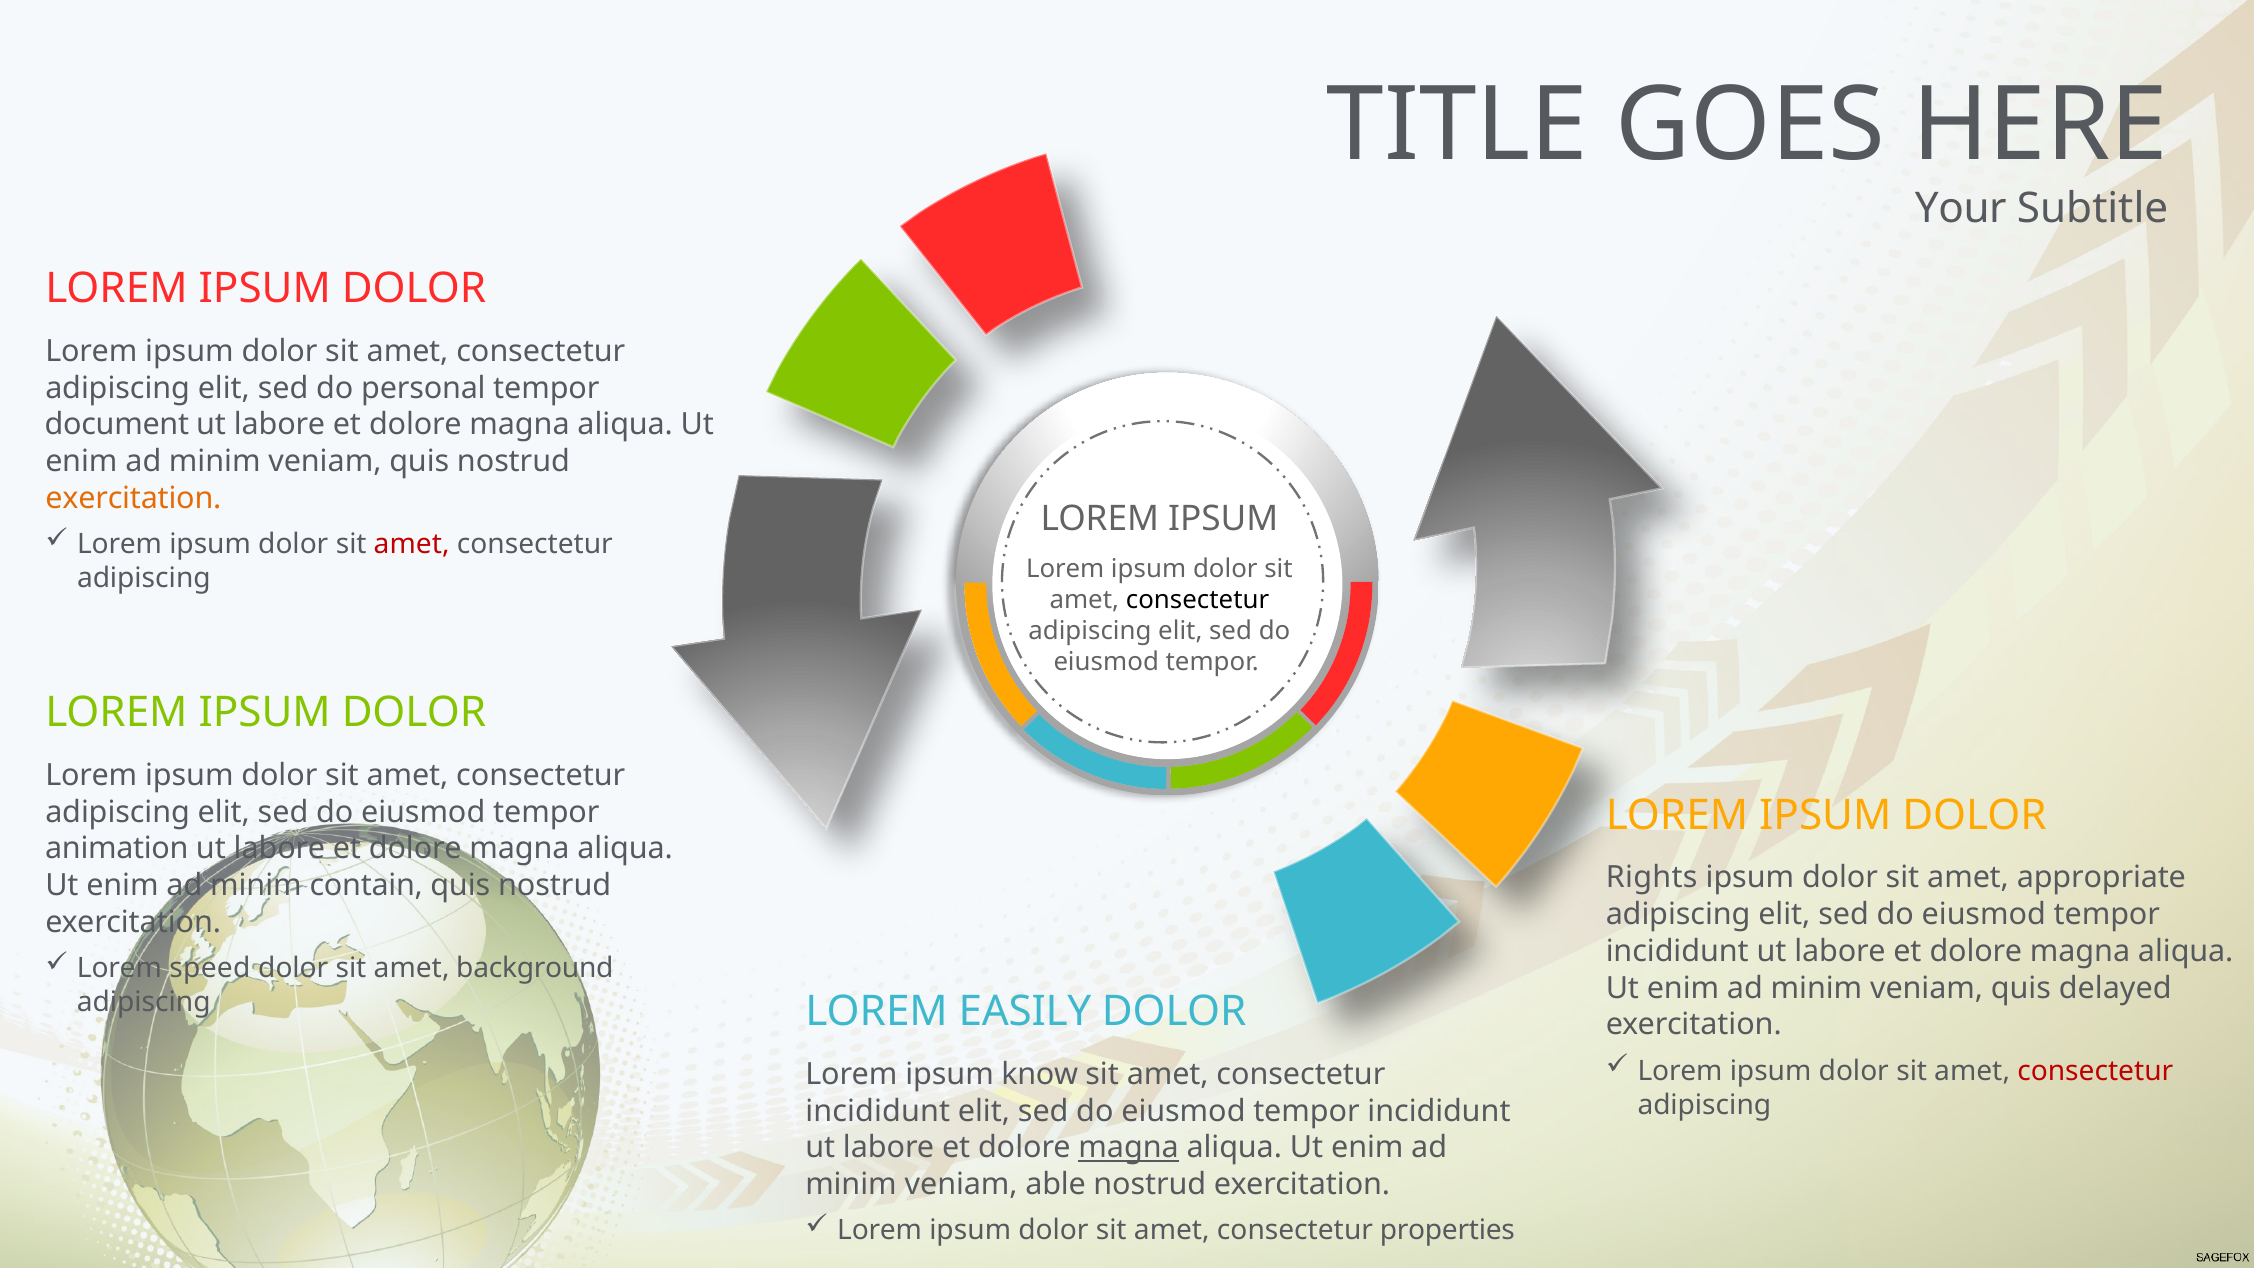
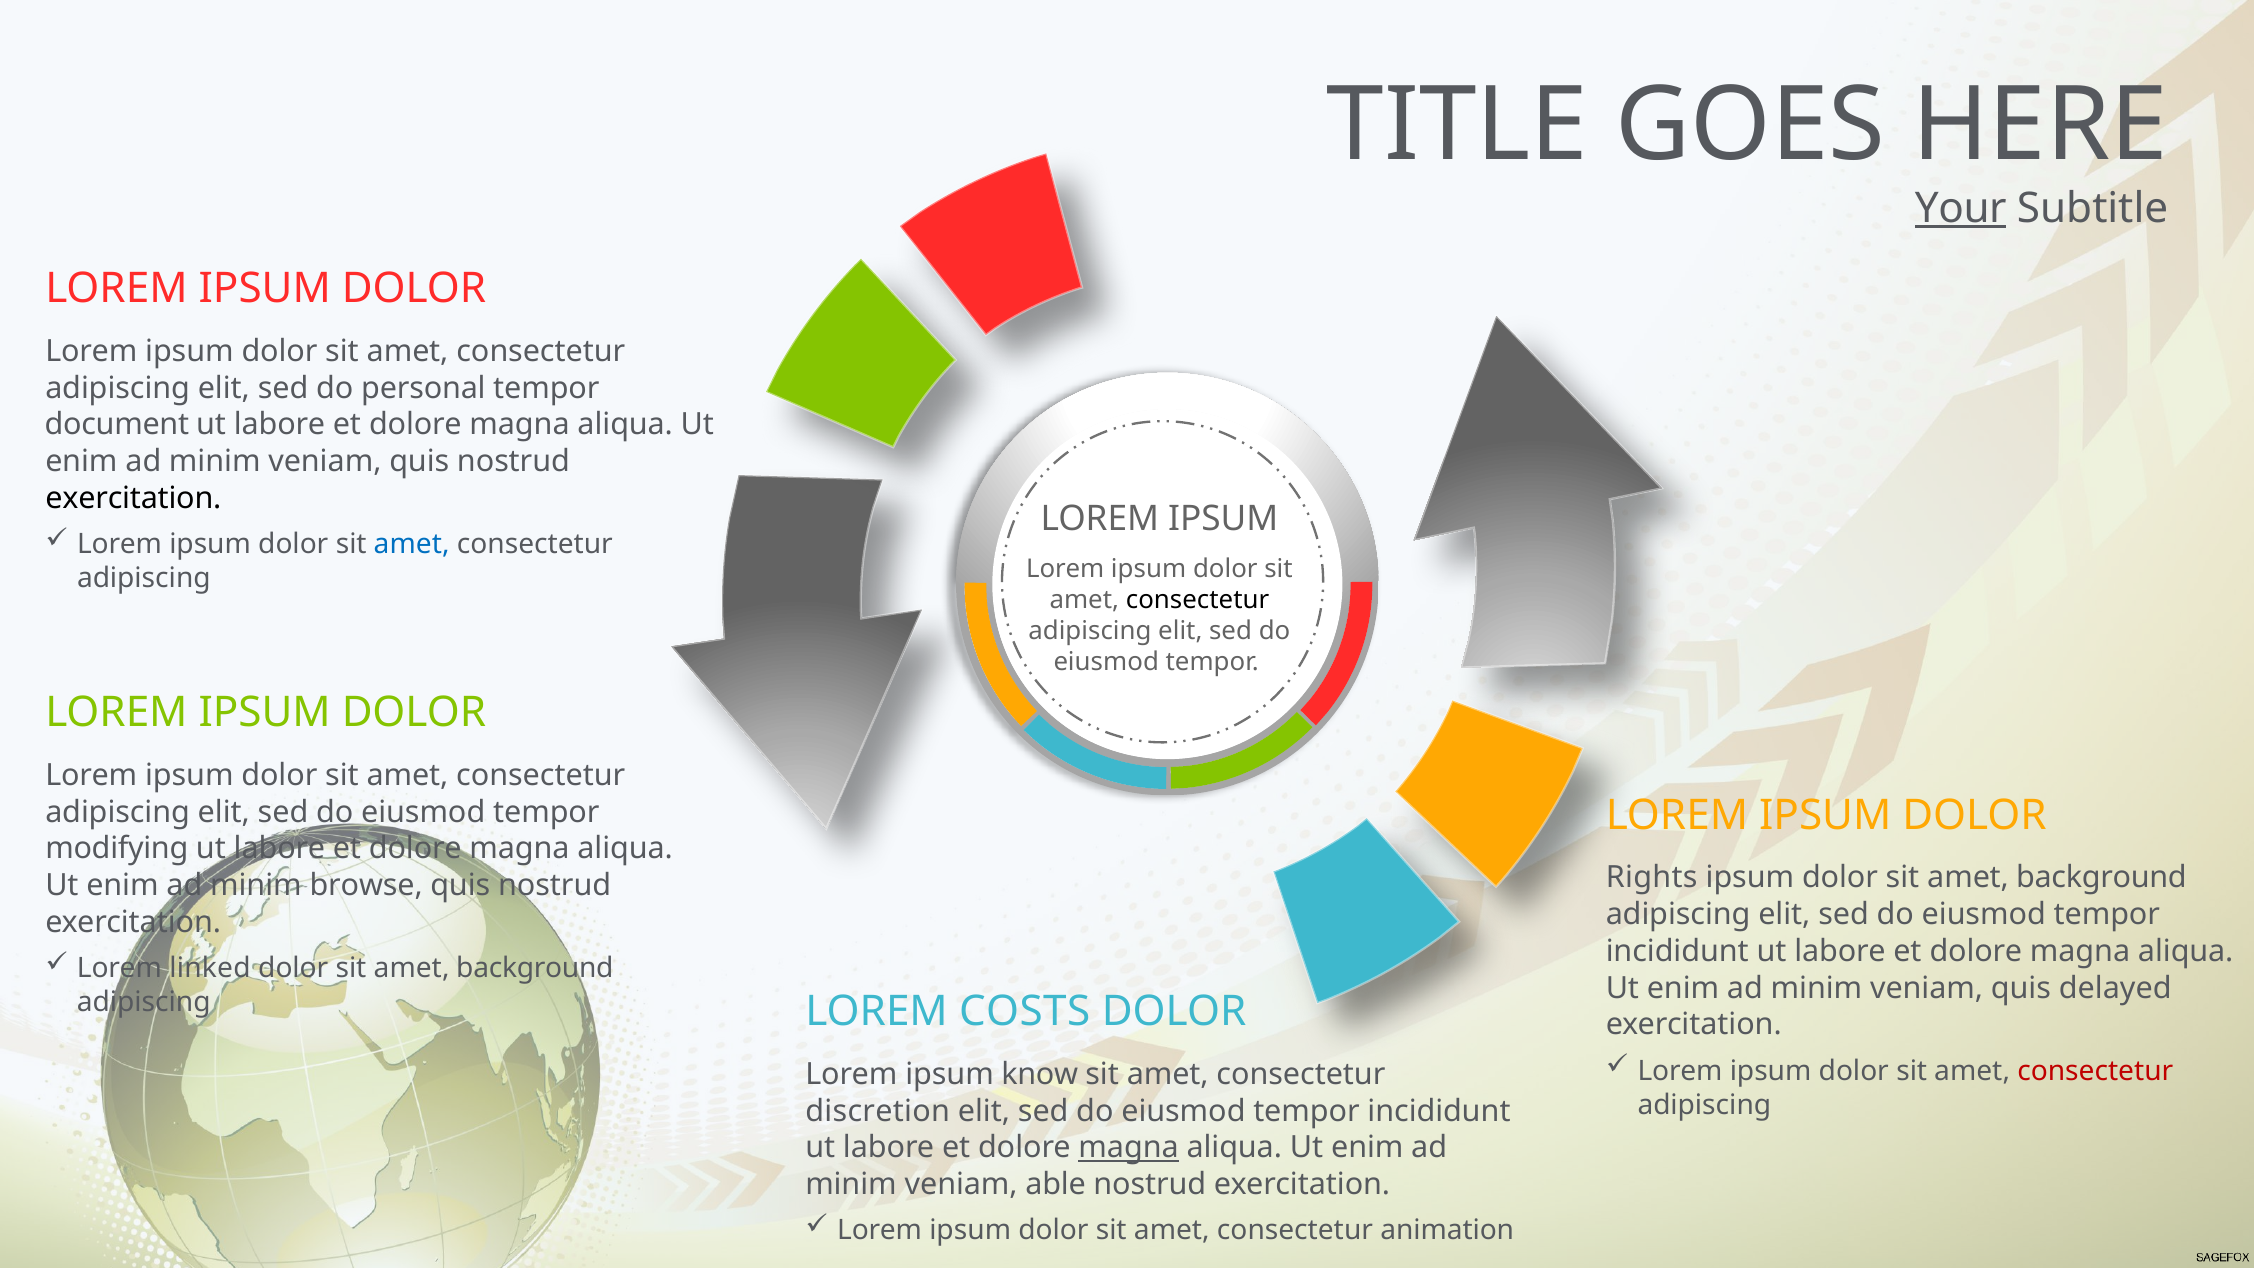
Your underline: none -> present
exercitation at (133, 498) colour: orange -> black
amet at (412, 544) colour: red -> blue
animation: animation -> modifying
appropriate at (2101, 878): appropriate -> background
contain: contain -> browse
speed: speed -> linked
EASILY: EASILY -> COSTS
incididunt at (878, 1111): incididunt -> discretion
properties: properties -> animation
